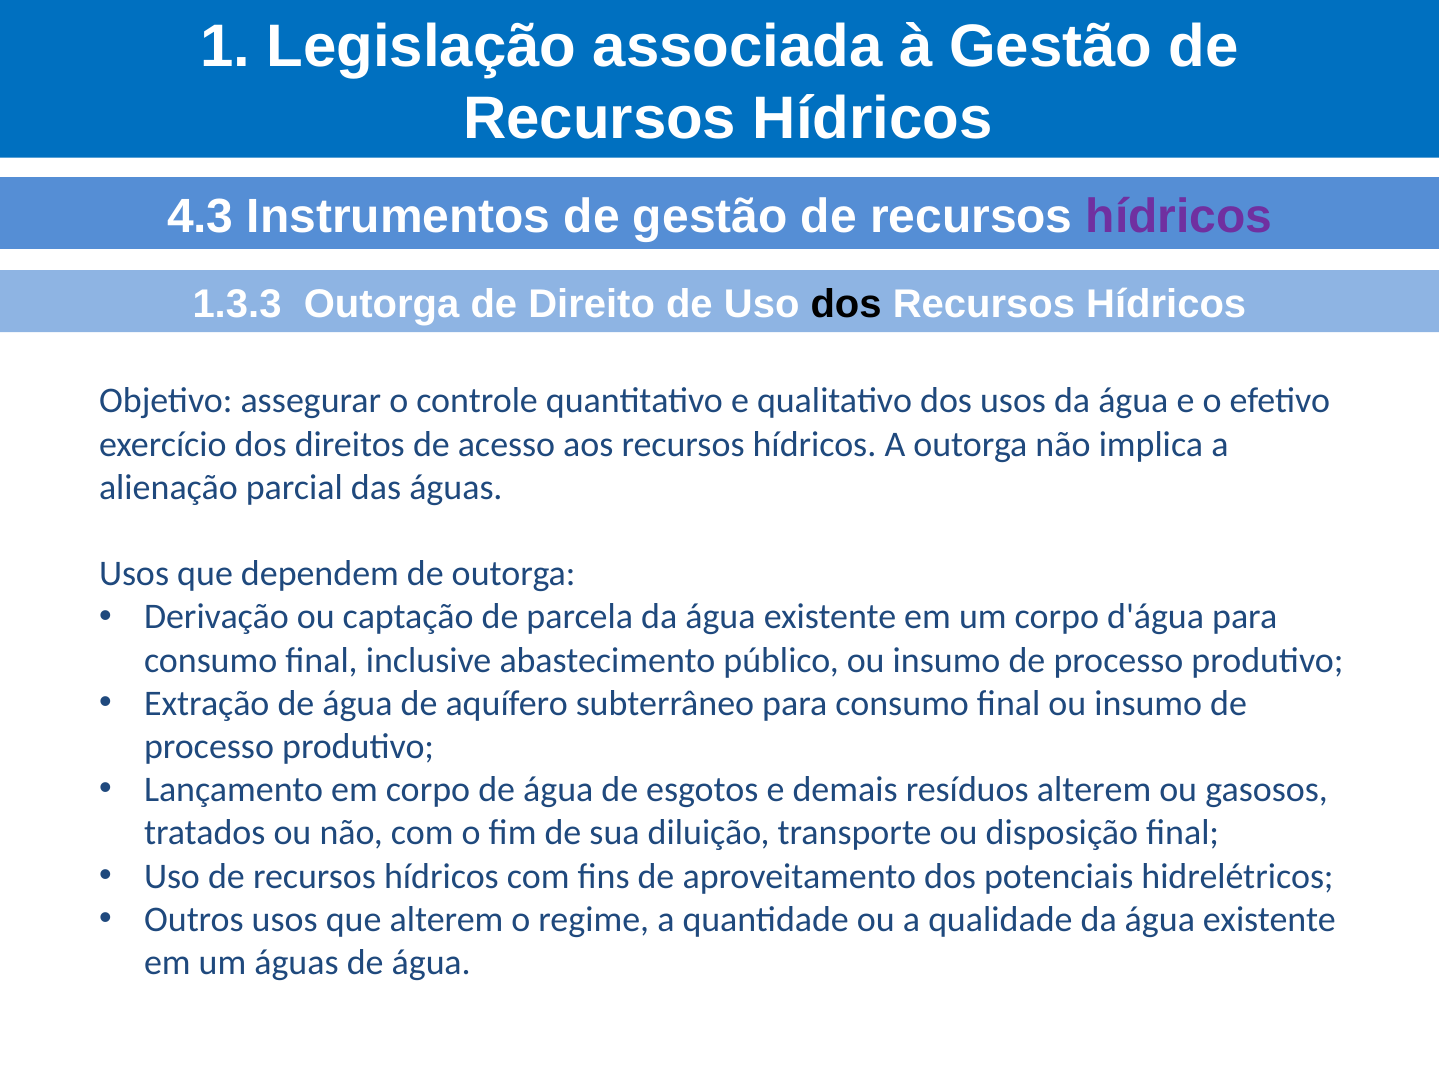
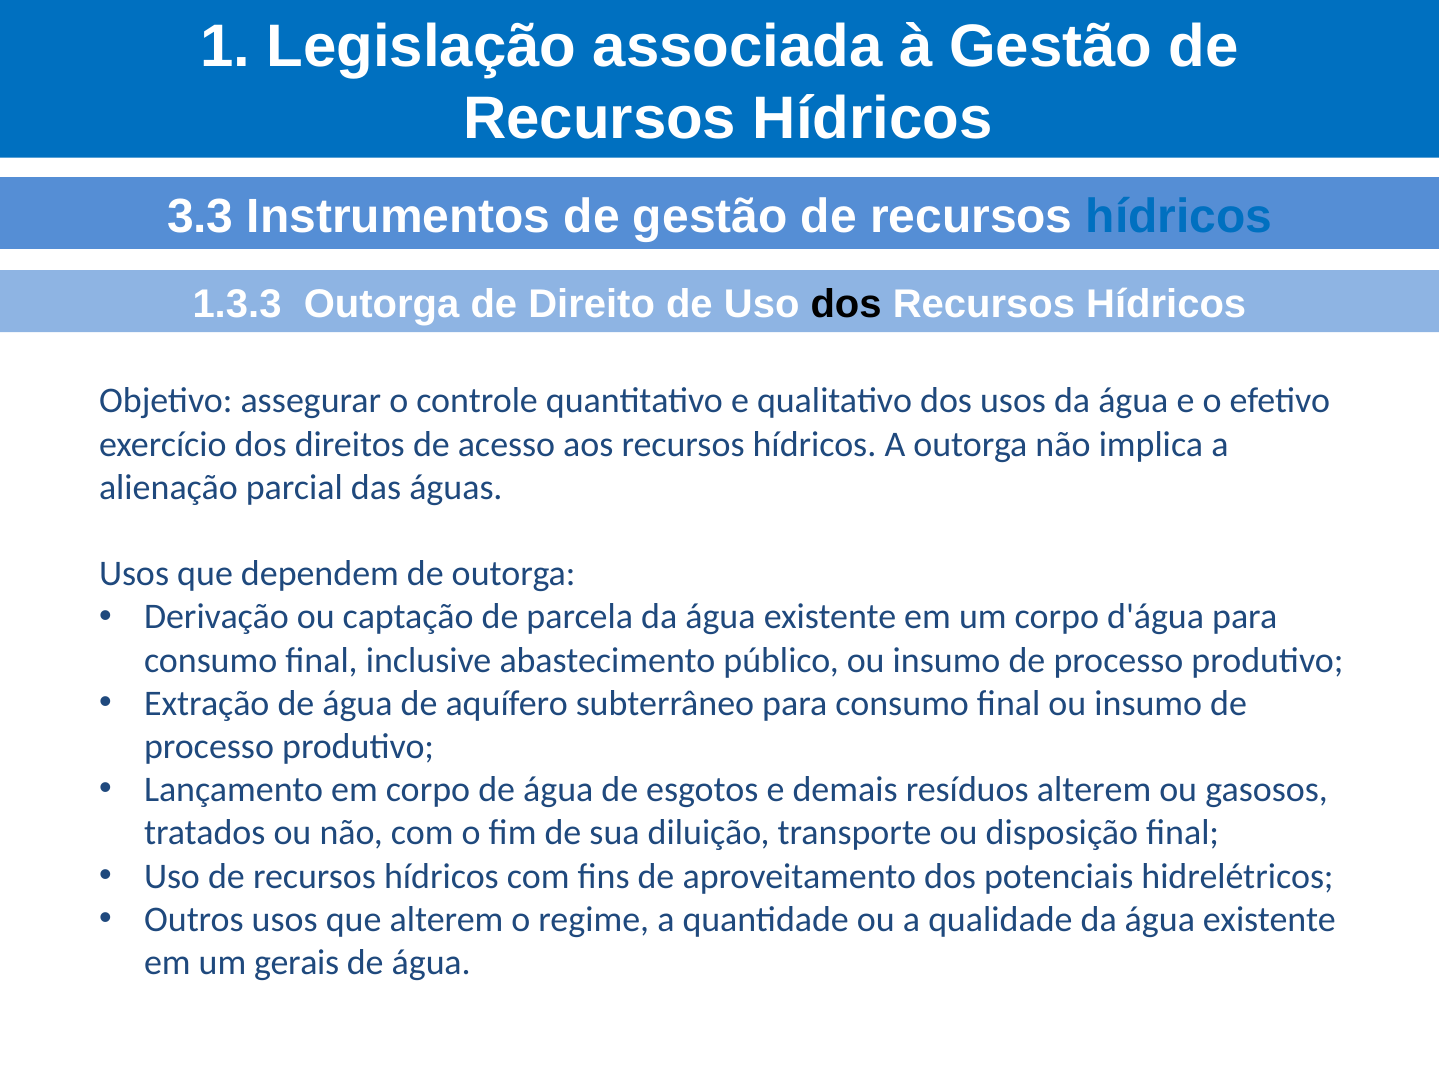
4.3: 4.3 -> 3.3
hídricos at (1179, 216) colour: purple -> blue
um águas: águas -> gerais
